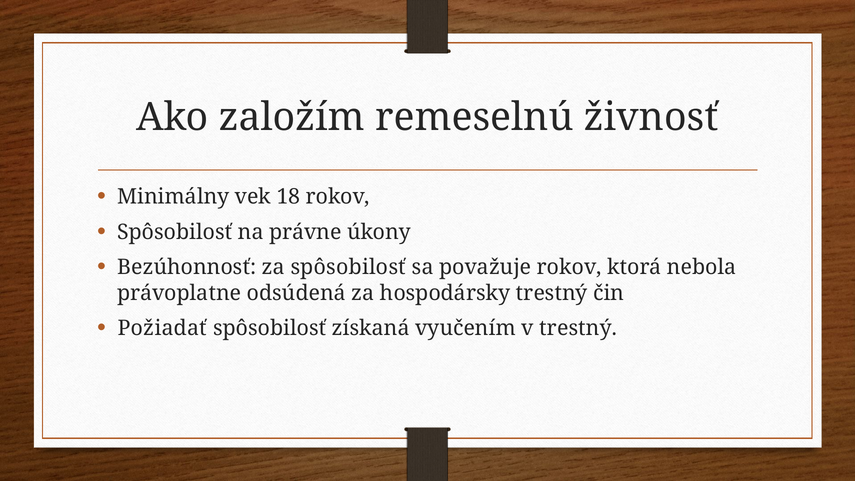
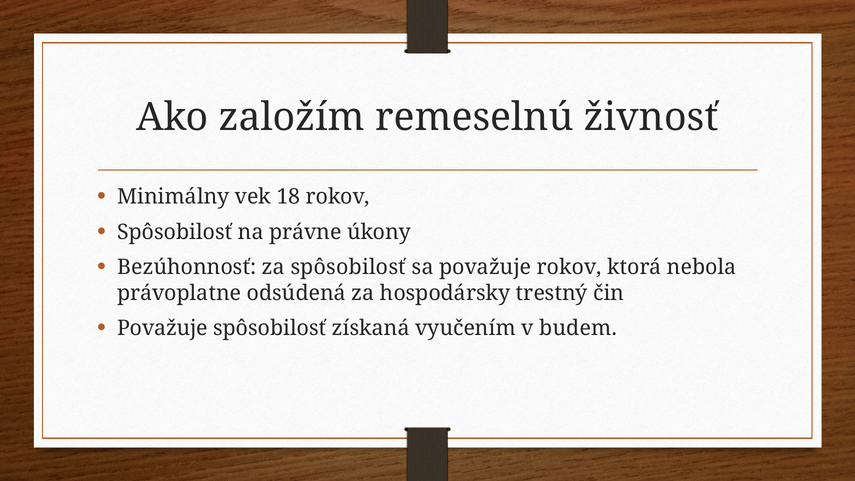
Požiadať at (162, 328): Požiadať -> Považuje
v trestný: trestný -> budem
